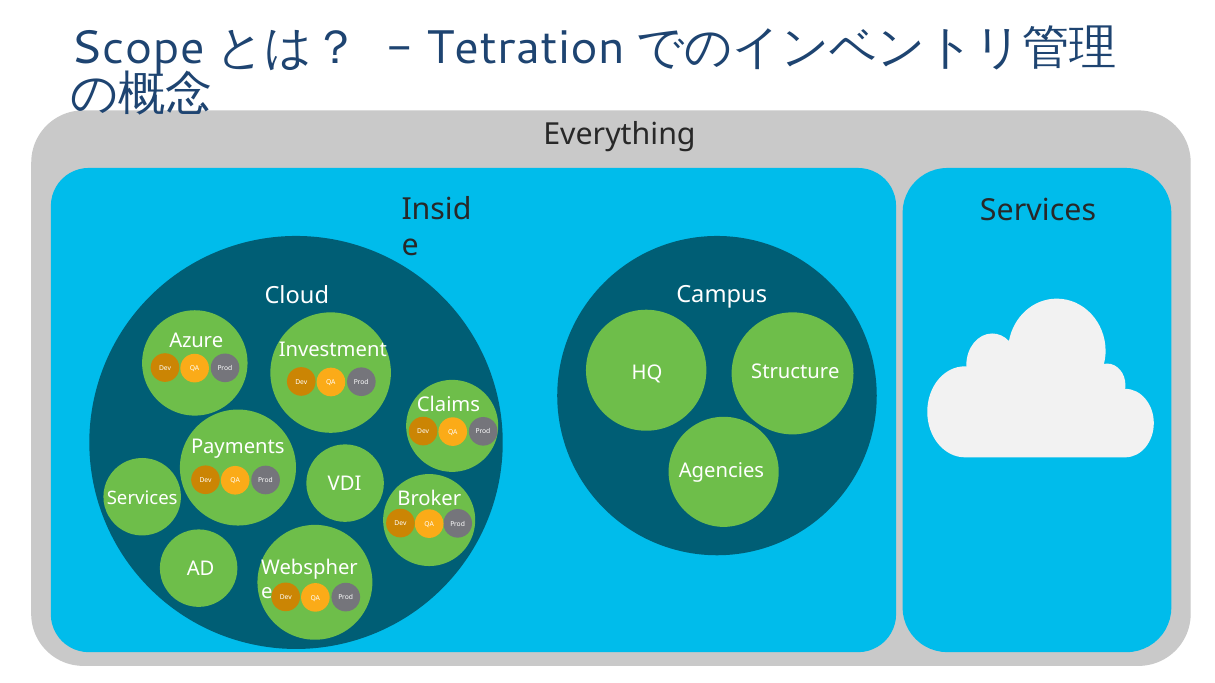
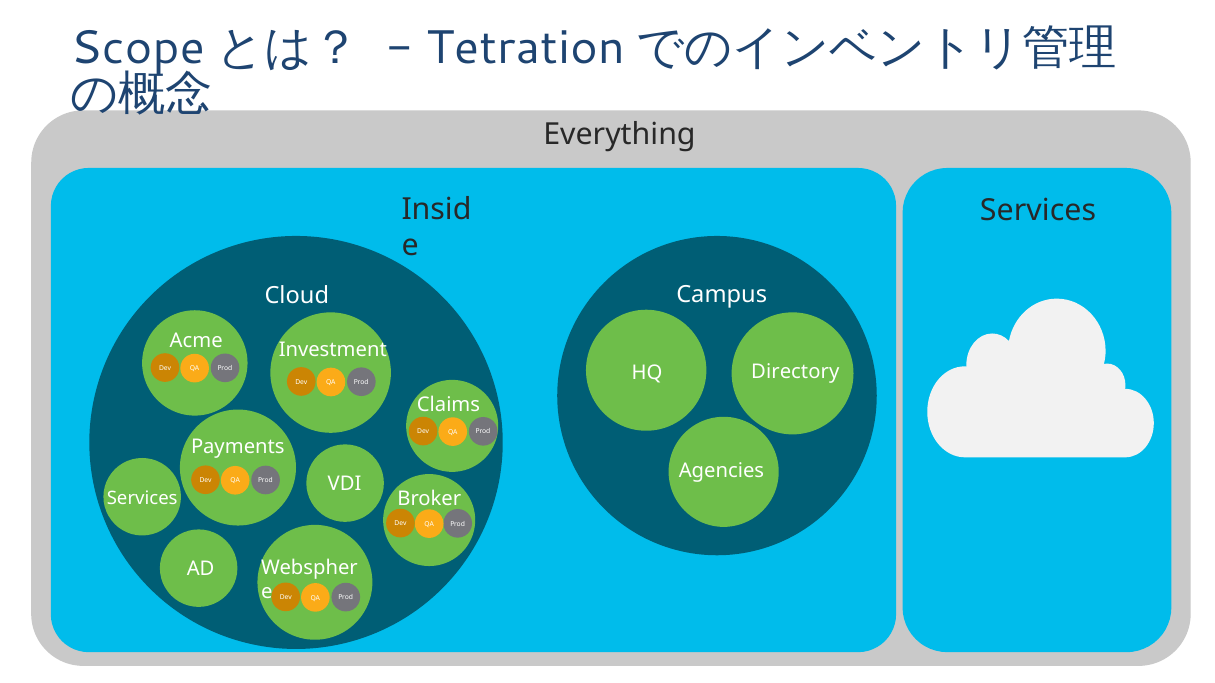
Azure: Azure -> Acme
Structure: Structure -> Directory
